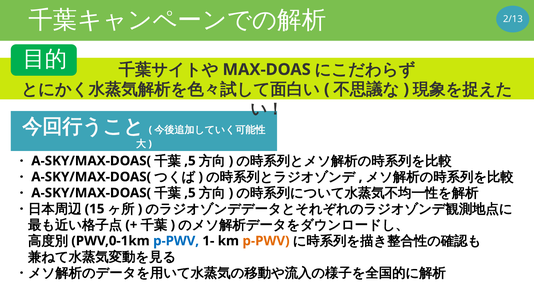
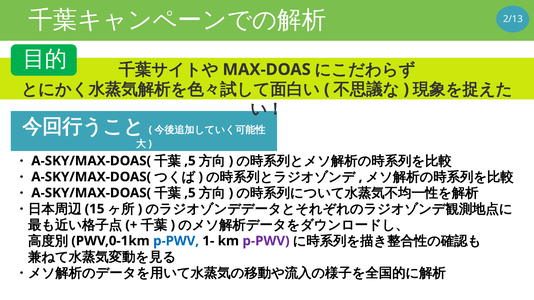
p-PWV at (266, 241) colour: orange -> purple
